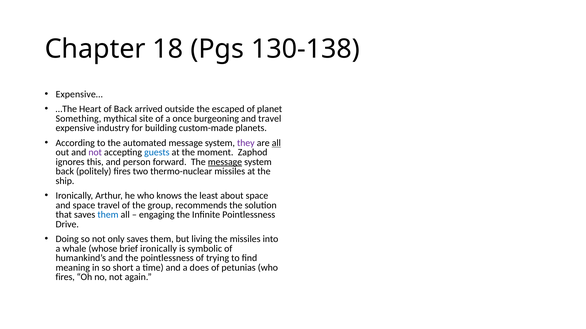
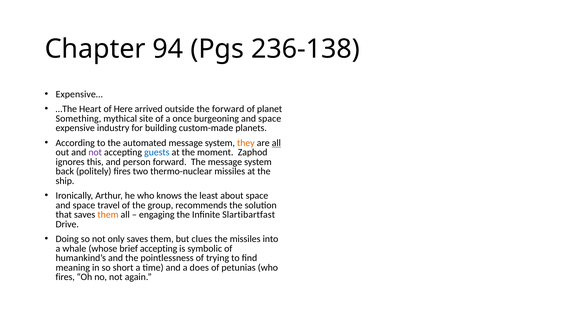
18: 18 -> 94
130-138: 130-138 -> 236-138
of Back: Back -> Here
the escaped: escaped -> forward
burgeoning and travel: travel -> space
they colour: purple -> orange
message at (225, 162) underline: present -> none
them at (108, 215) colour: blue -> orange
Infinite Pointlessness: Pointlessness -> Slartibartfast
living: living -> clues
brief ironically: ironically -> accepting
